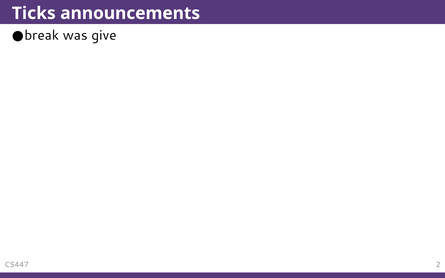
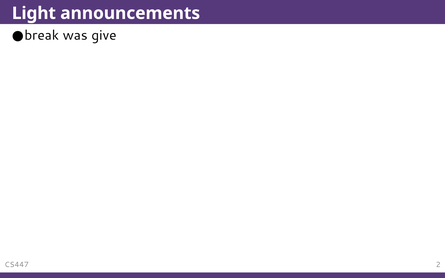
Ticks: Ticks -> Light
